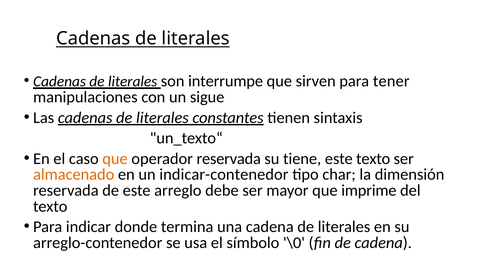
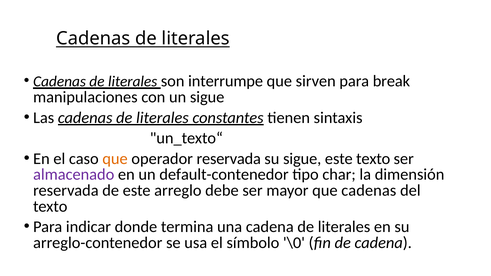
tener: tener -> break
su tiene: tiene -> sigue
almacenado colour: orange -> purple
indicar-contenedor: indicar-contenedor -> default-contenedor
que imprime: imprime -> cadenas
